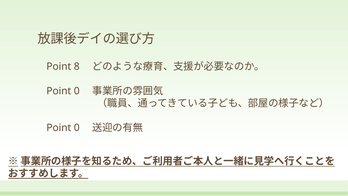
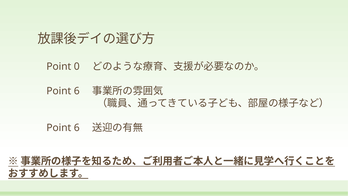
8: 8 -> 0
0 at (77, 91): 0 -> 6
0 at (77, 127): 0 -> 6
